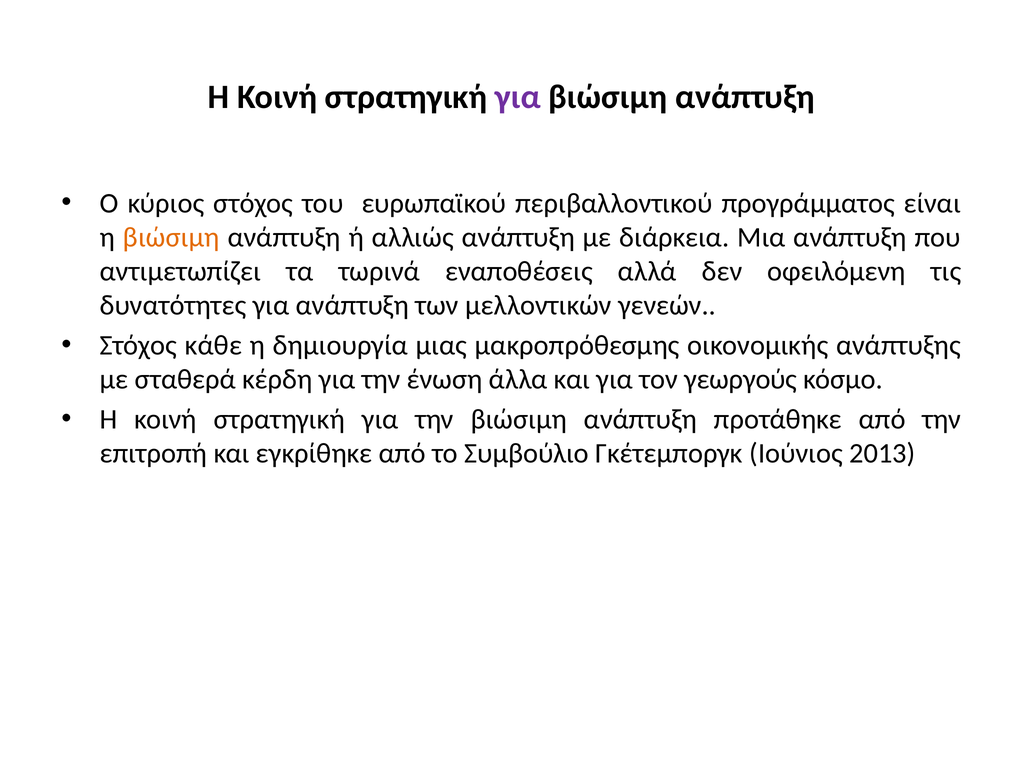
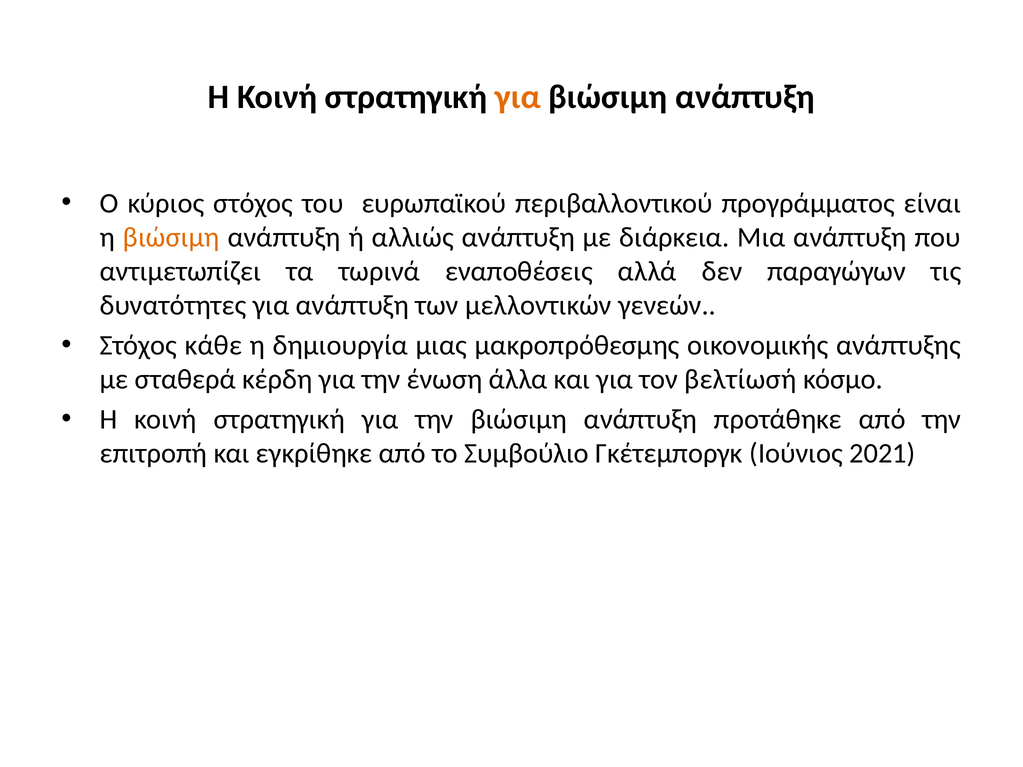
για at (518, 97) colour: purple -> orange
οφειλόμενη: οφειλόμενη -> παραγώγων
γεωργούς: γεωργούς -> βελτίωσή
2013: 2013 -> 2021
